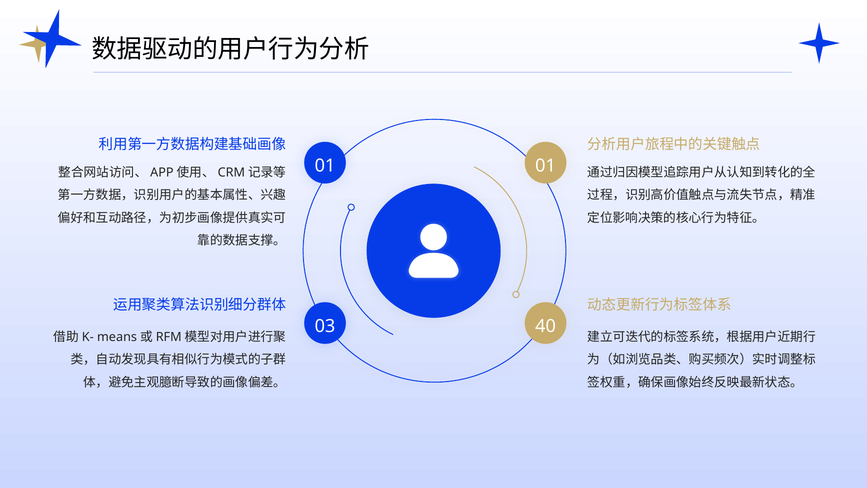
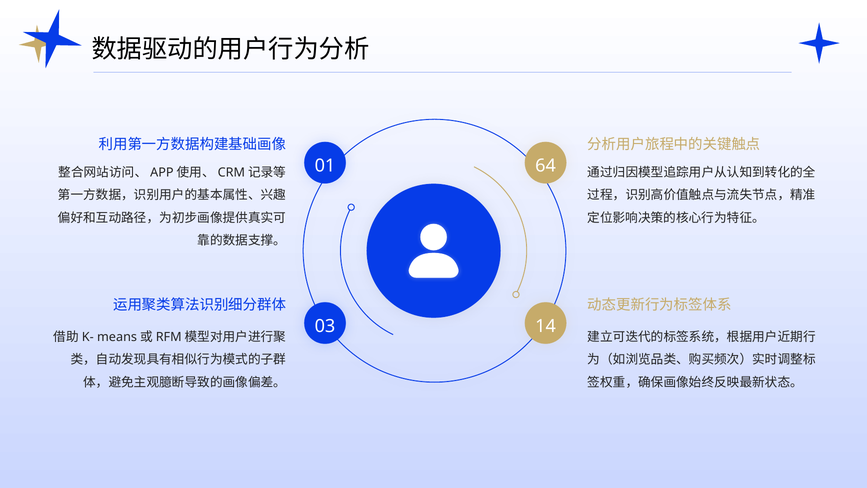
01 01: 01 -> 64
40: 40 -> 14
